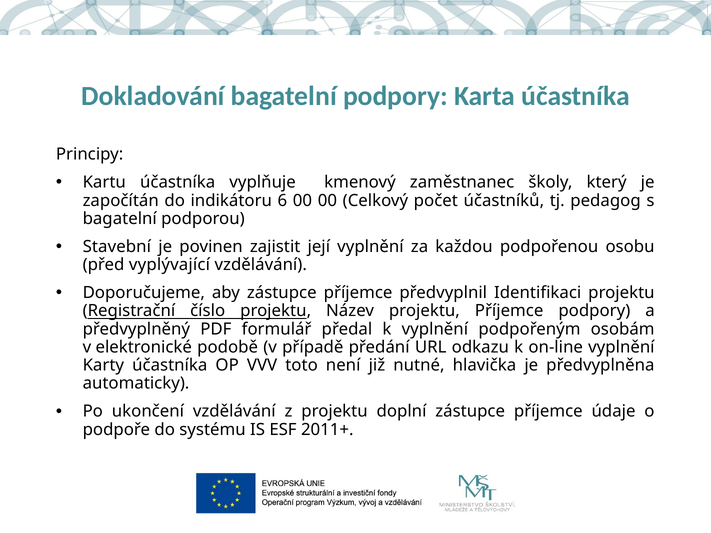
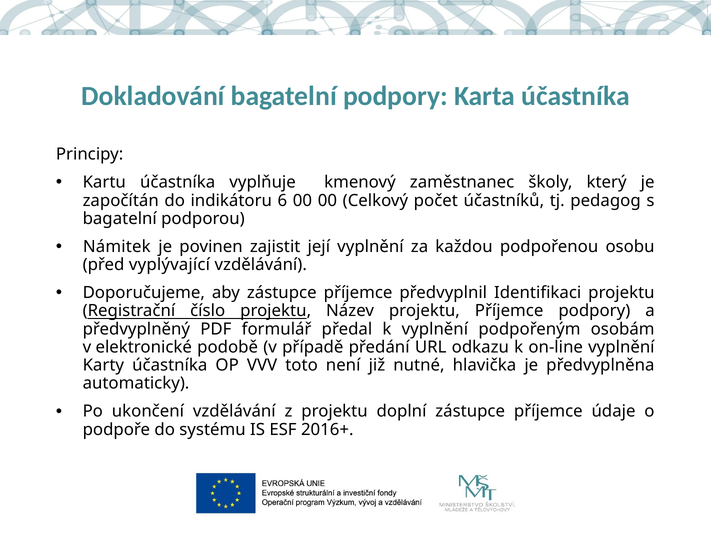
Stavební: Stavební -> Námitek
2011+: 2011+ -> 2016+
